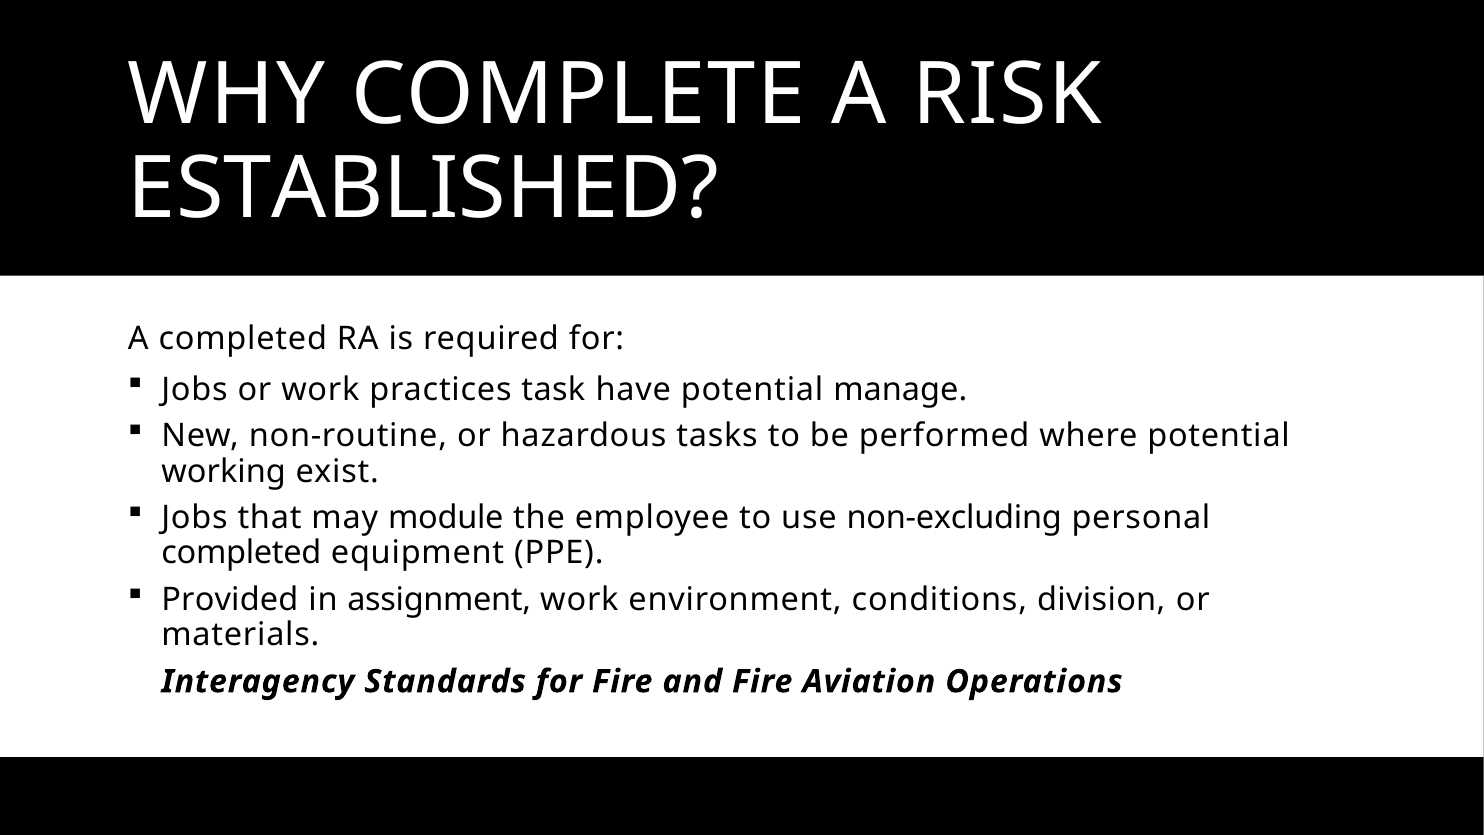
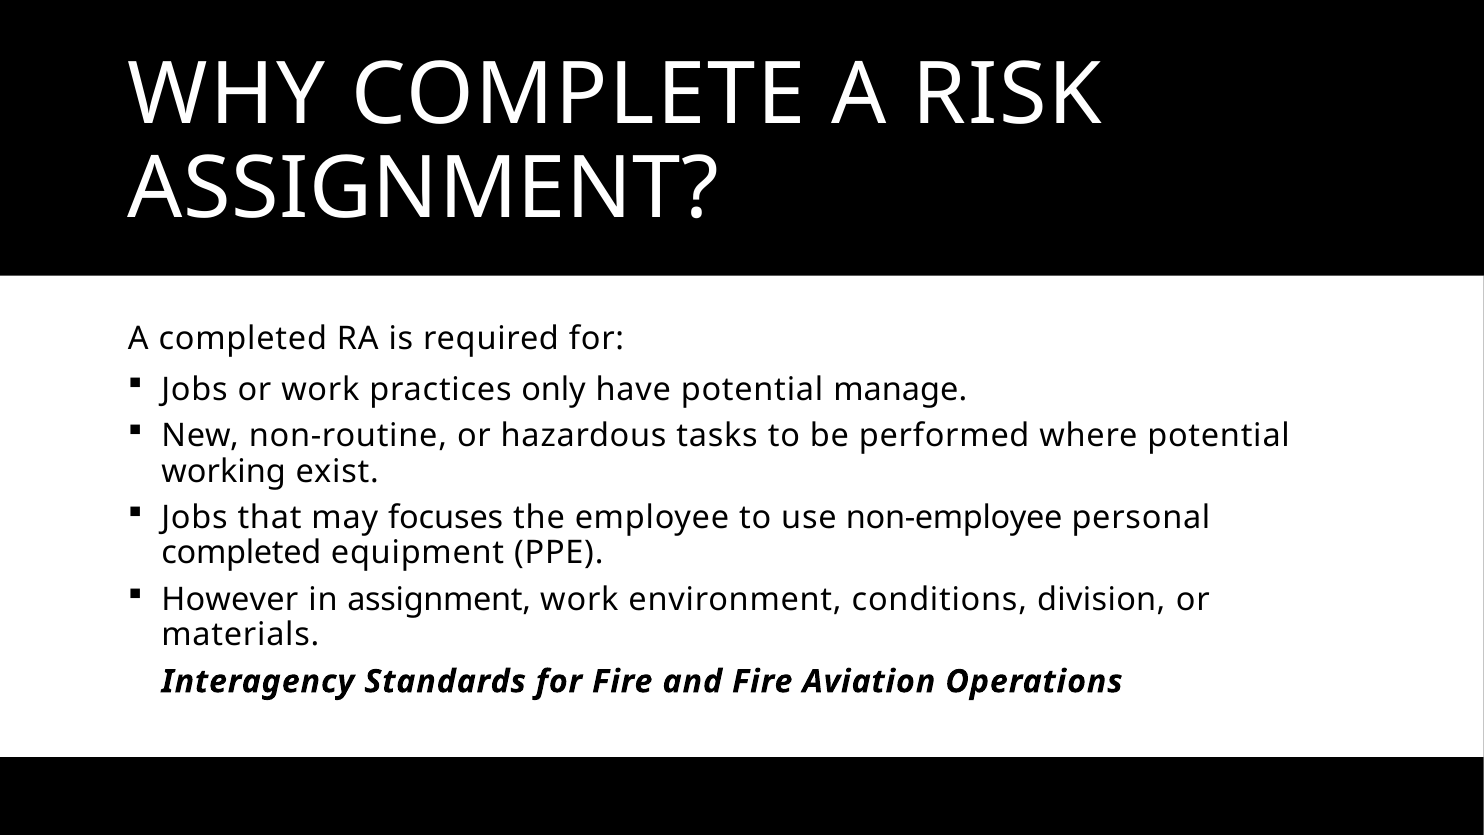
ESTABLISHED at (424, 188): ESTABLISHED -> ASSIGNMENT
task: task -> only
module: module -> focuses
non‑excluding: non‑excluding -> non‑employee
Provided: Provided -> However
